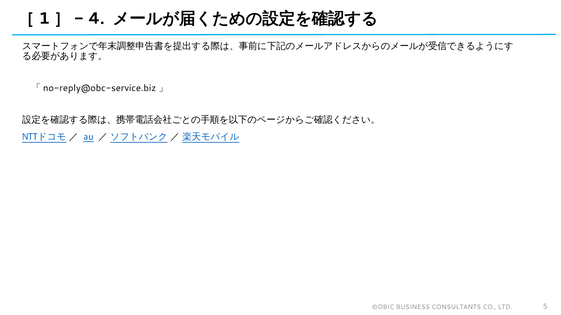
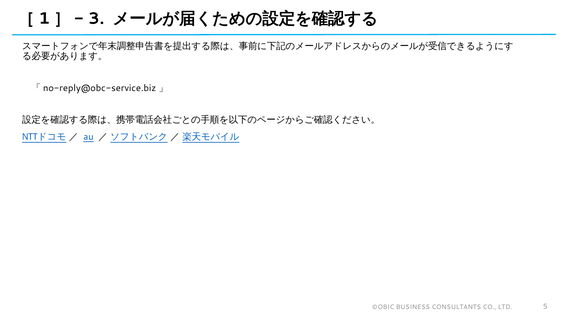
4: 4 -> 3
